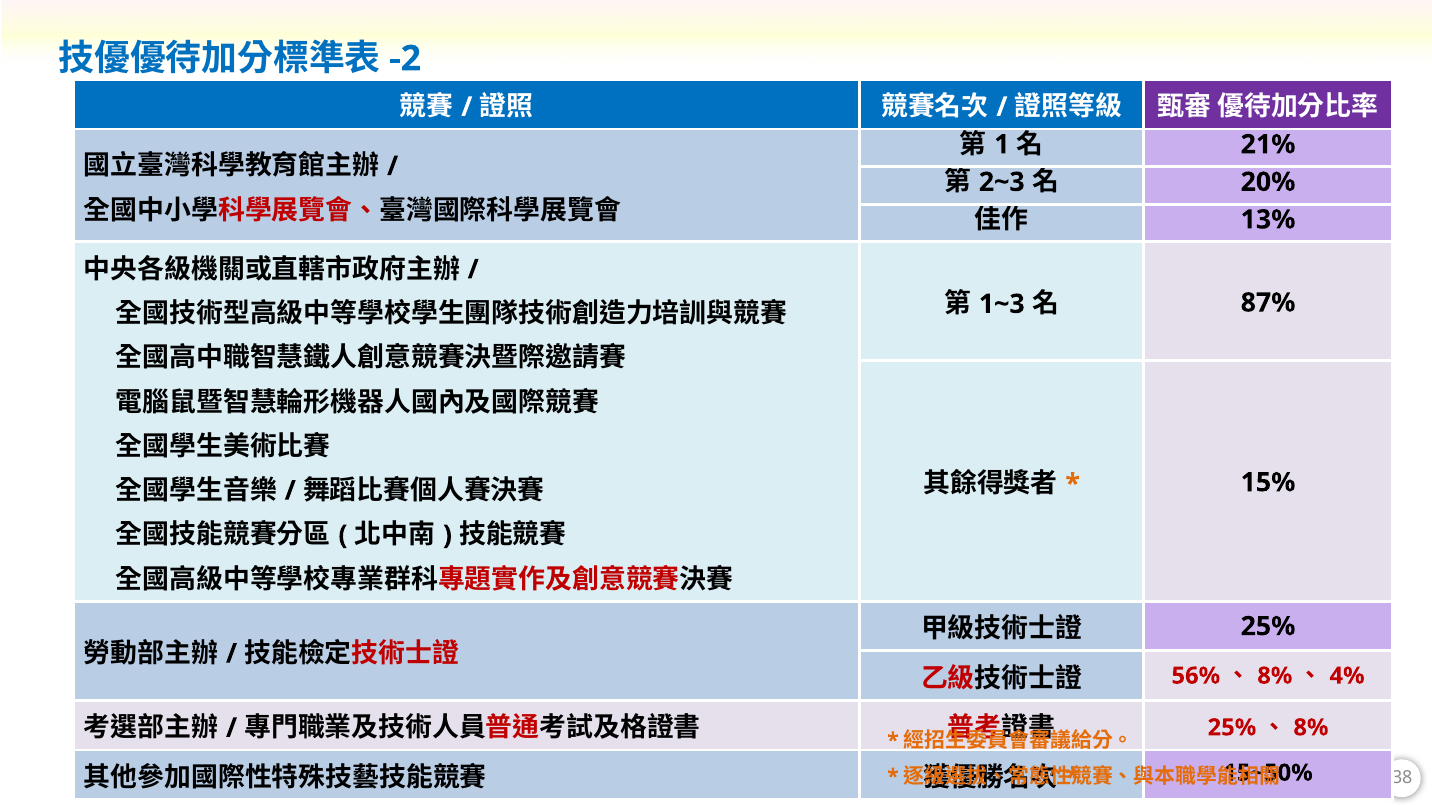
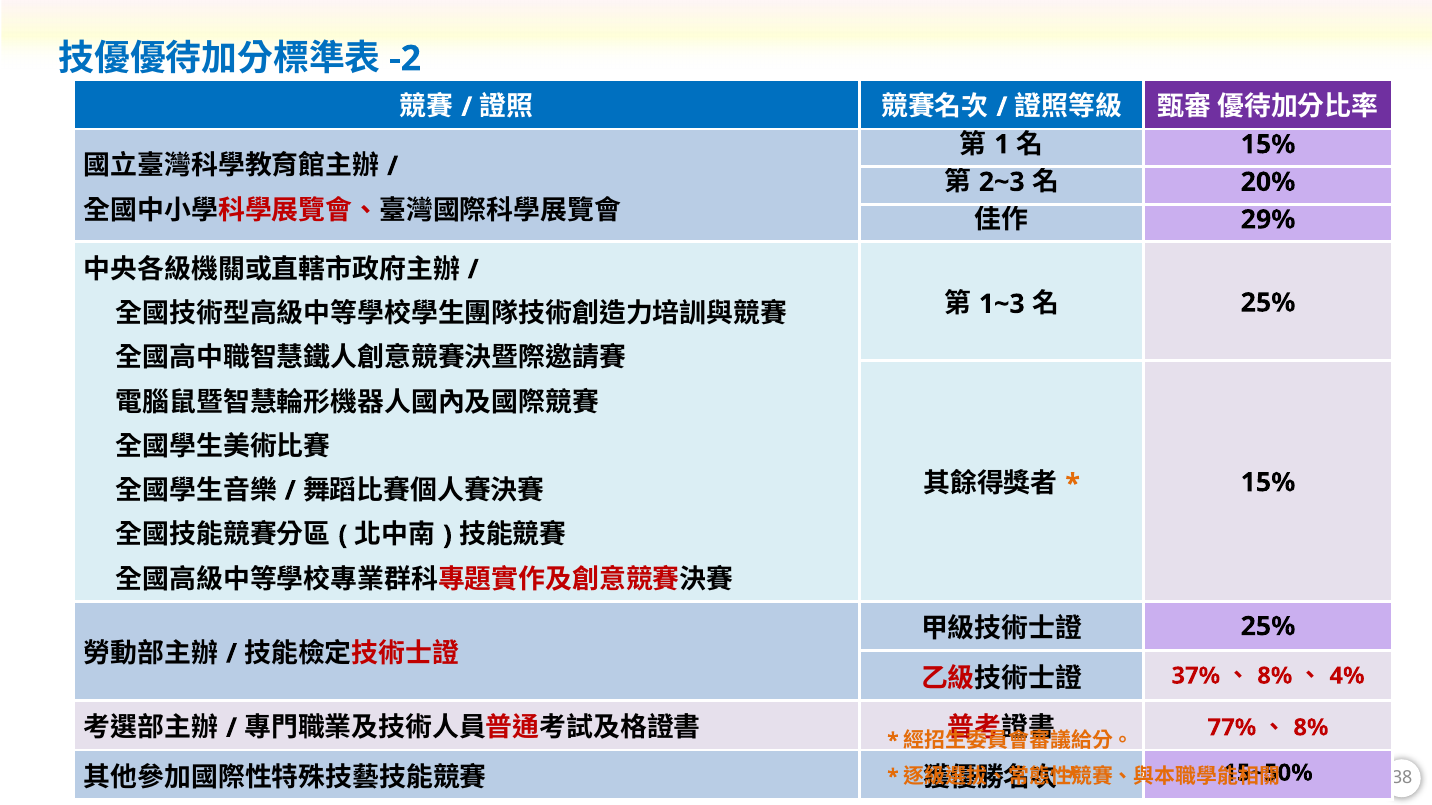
21% at (1268, 145): 21% -> 15%
13%: 13% -> 29%
87% at (1268, 303): 87% -> 25%
56%: 56% -> 37%
25% at (1232, 728): 25% -> 77%
